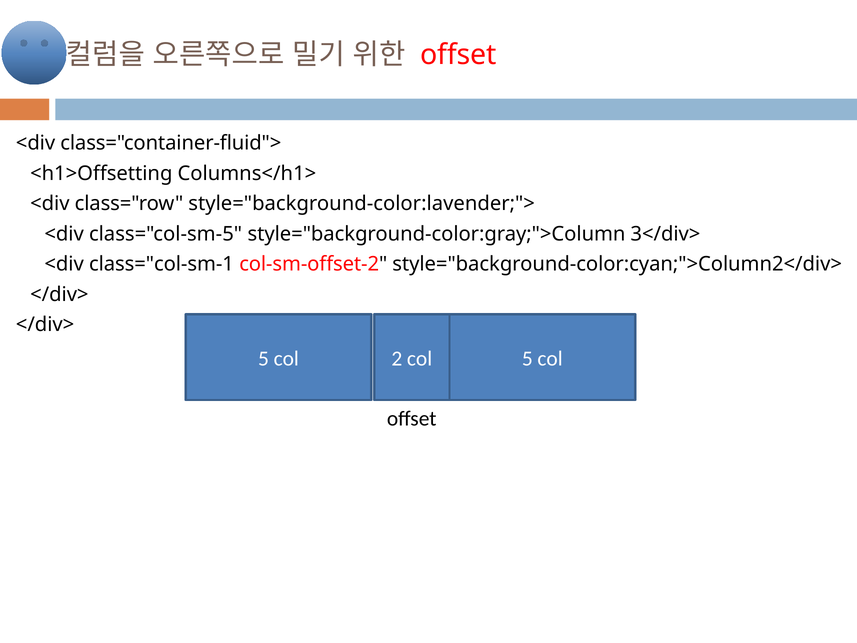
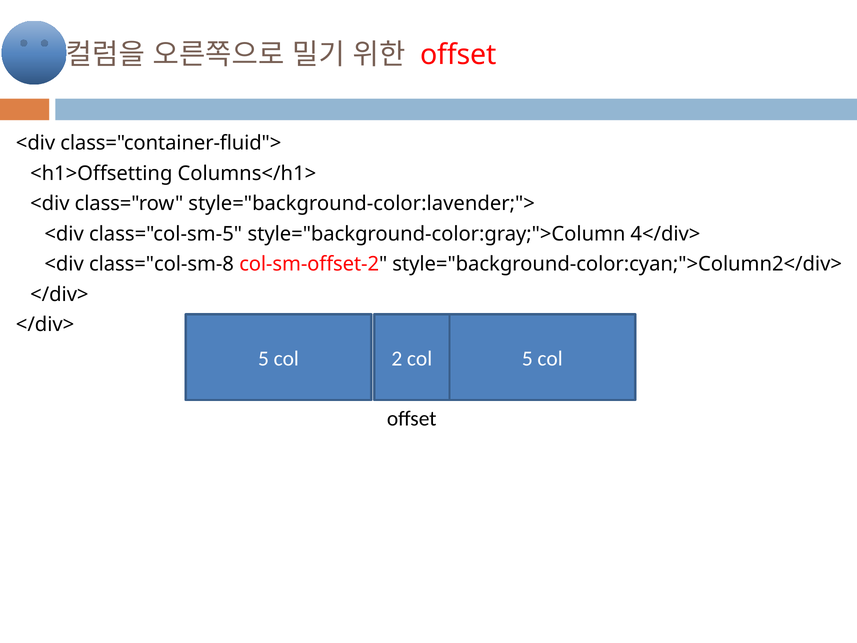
3</div>: 3</div> -> 4</div>
class="col-sm-1: class="col-sm-1 -> class="col-sm-8
